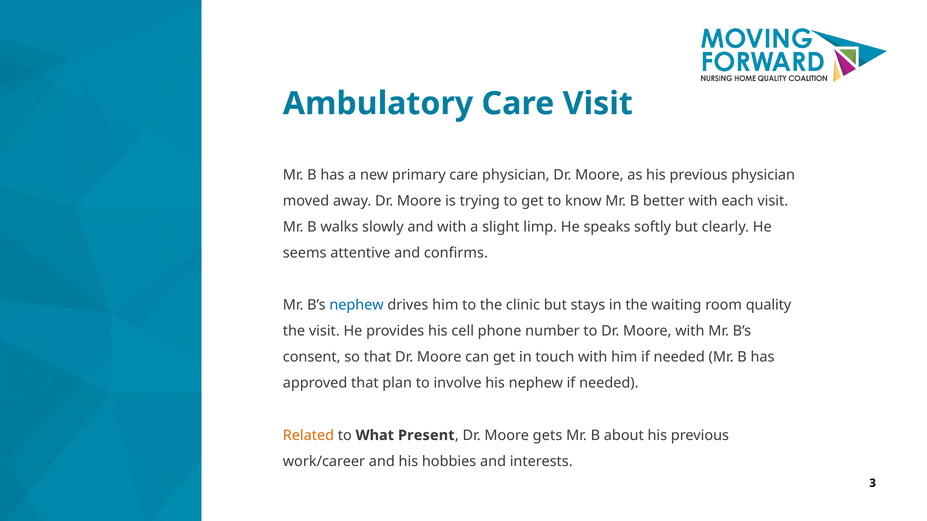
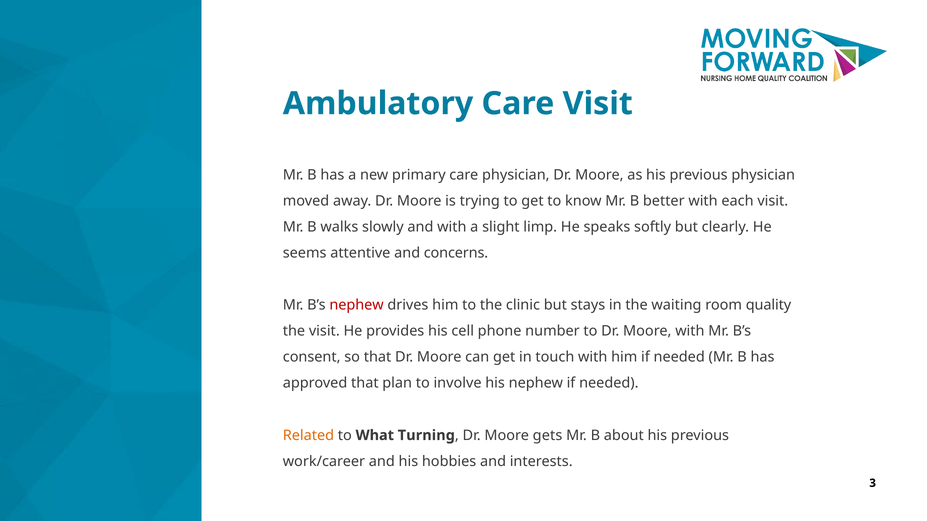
confirms: confirms -> concerns
nephew at (357, 305) colour: blue -> red
Present: Present -> Turning
